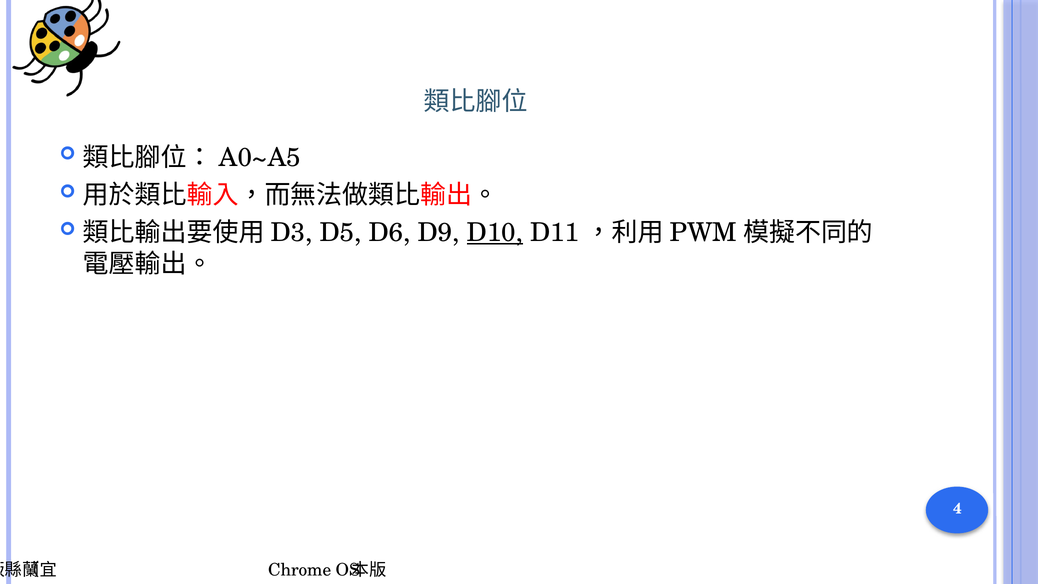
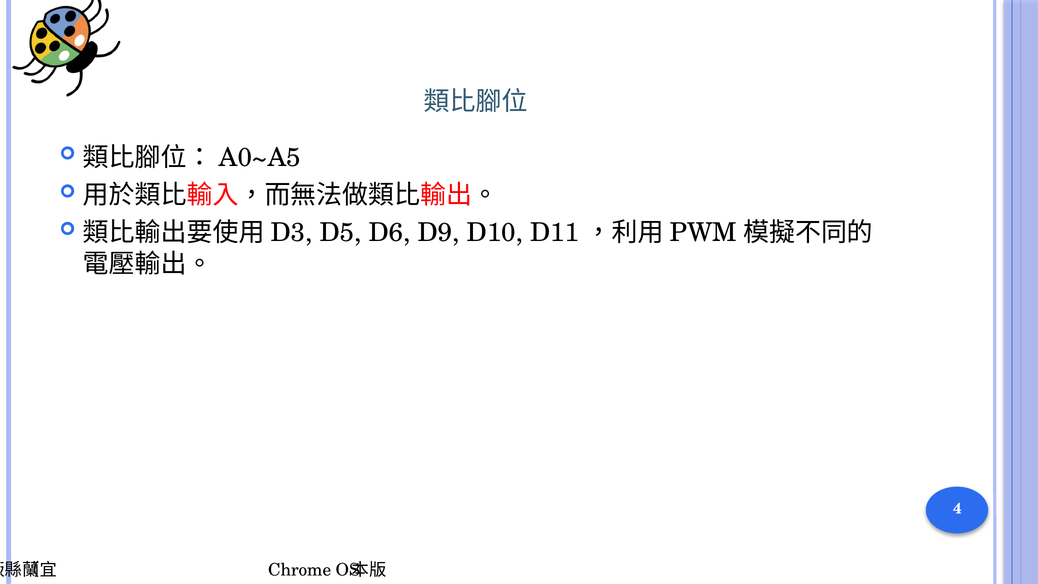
D10 underline: present -> none
